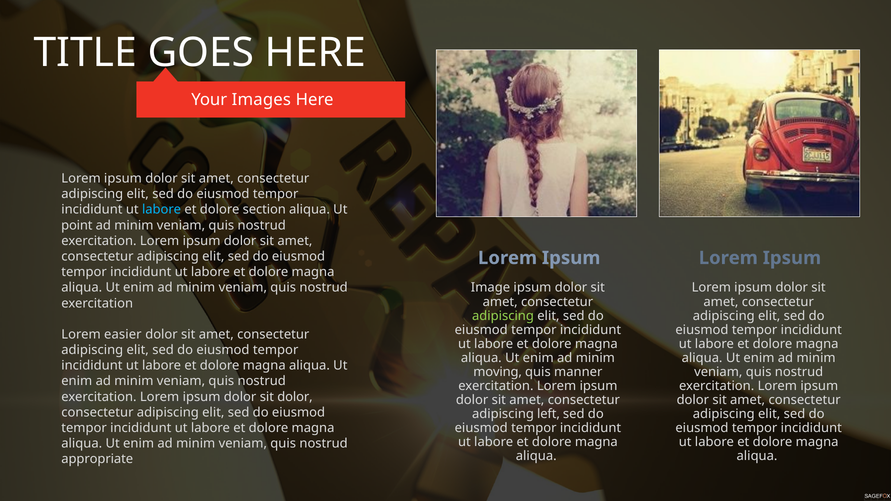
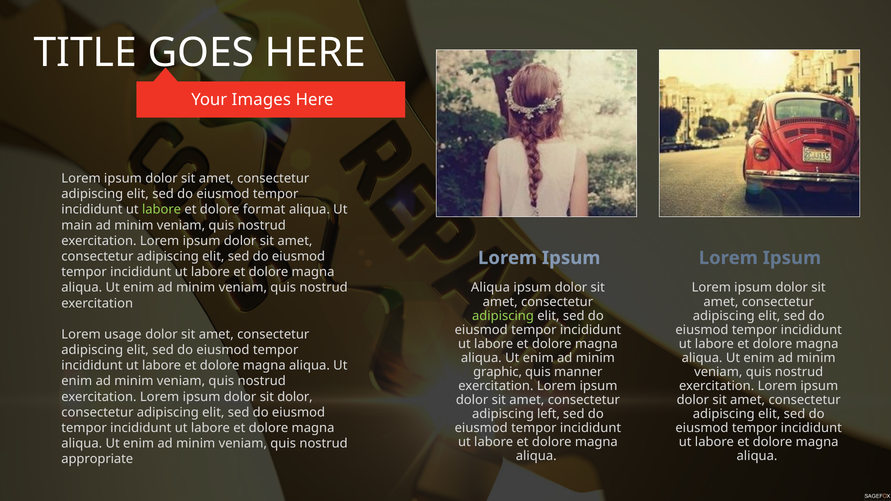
labore at (162, 210) colour: light blue -> light green
section: section -> format
point: point -> main
Image at (491, 288): Image -> Aliqua
easier: easier -> usage
moving: moving -> graphic
